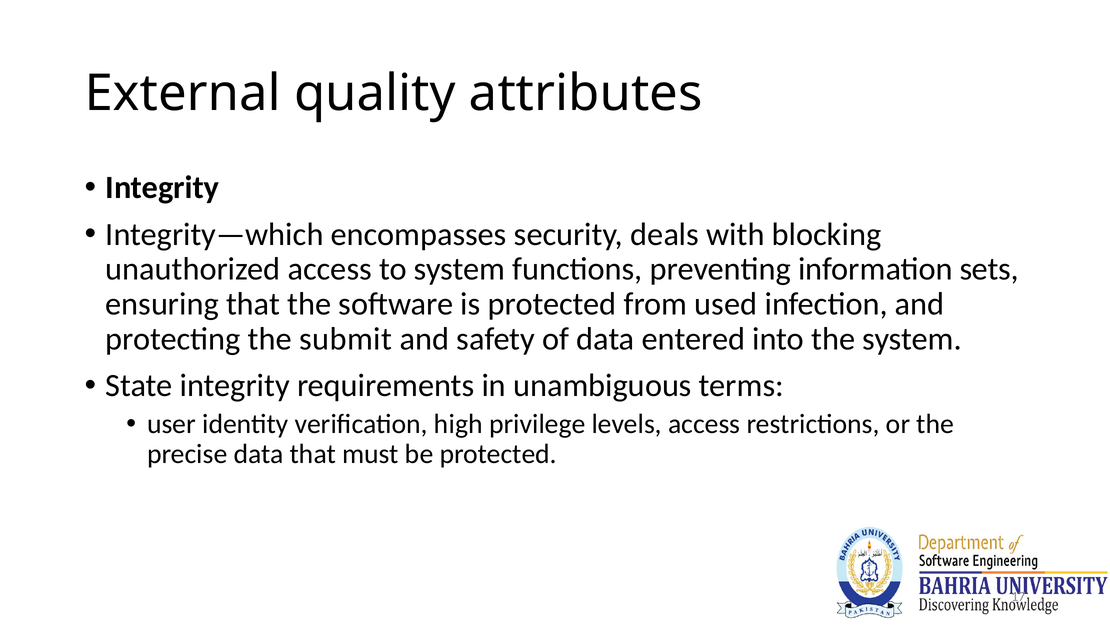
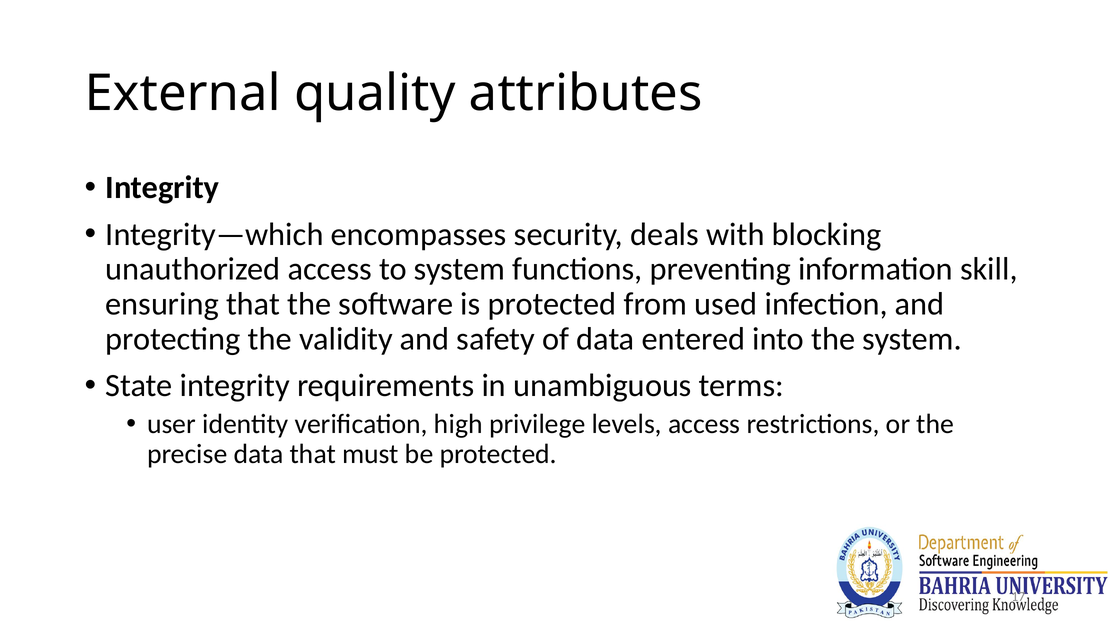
sets: sets -> skill
submit: submit -> validity
